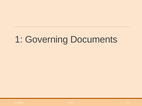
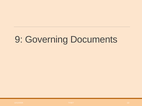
1: 1 -> 9
